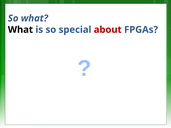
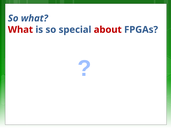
What at (20, 30) colour: black -> red
